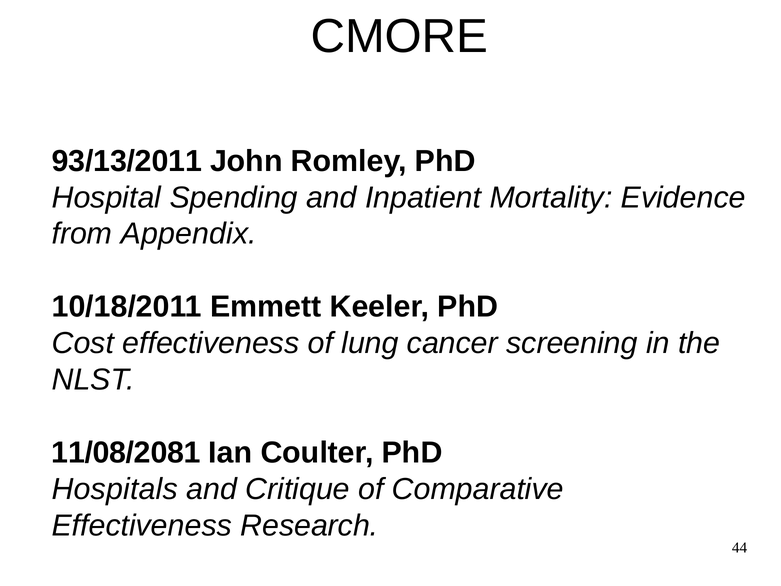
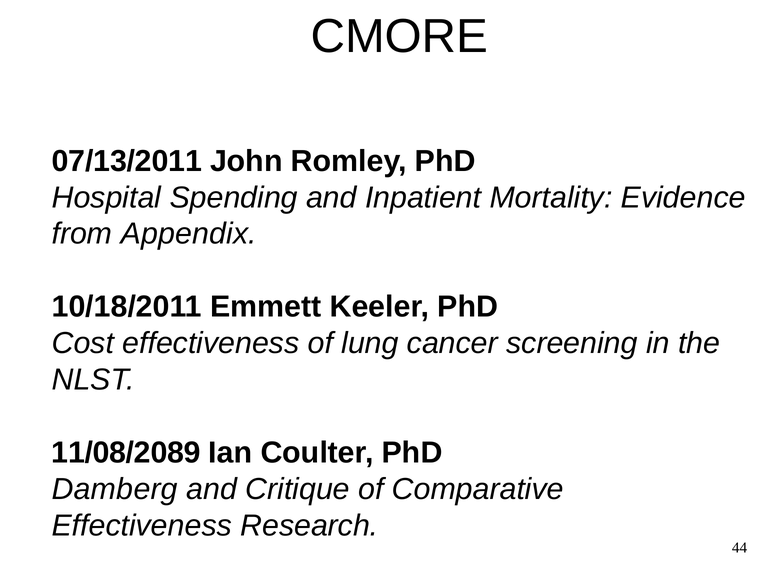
93/13/2011: 93/13/2011 -> 07/13/2011
11/08/2081: 11/08/2081 -> 11/08/2089
Hospitals: Hospitals -> Damberg
